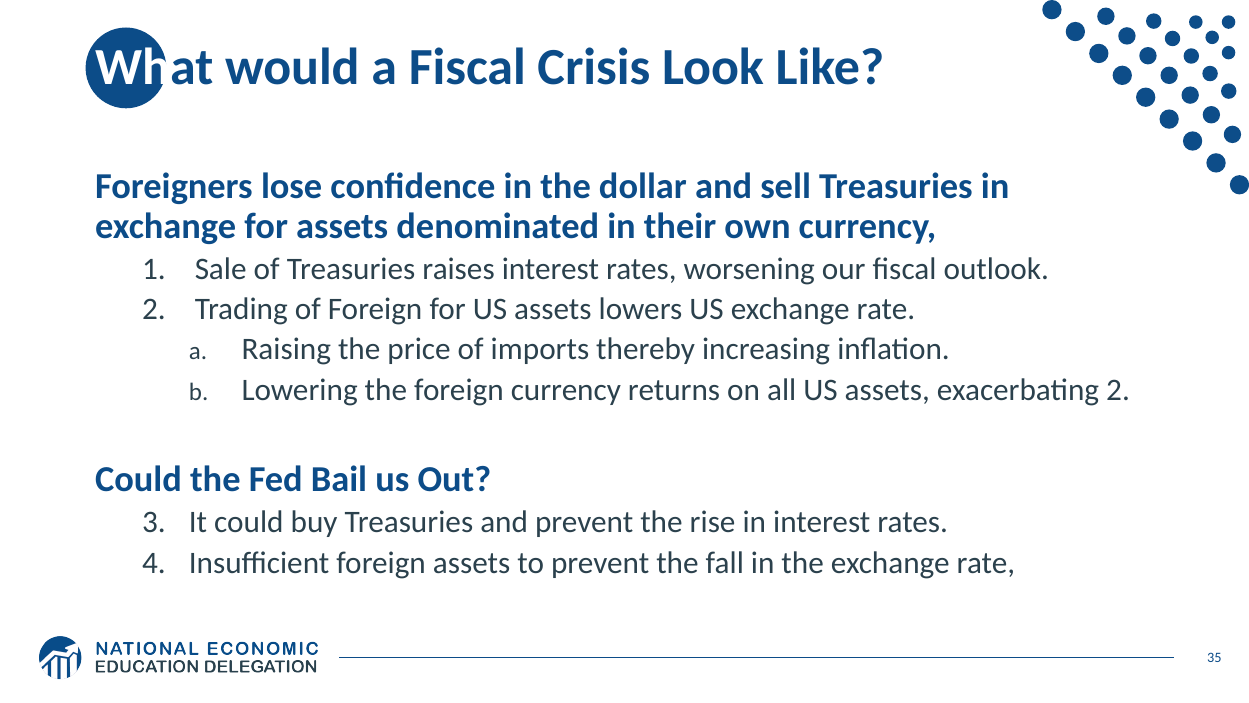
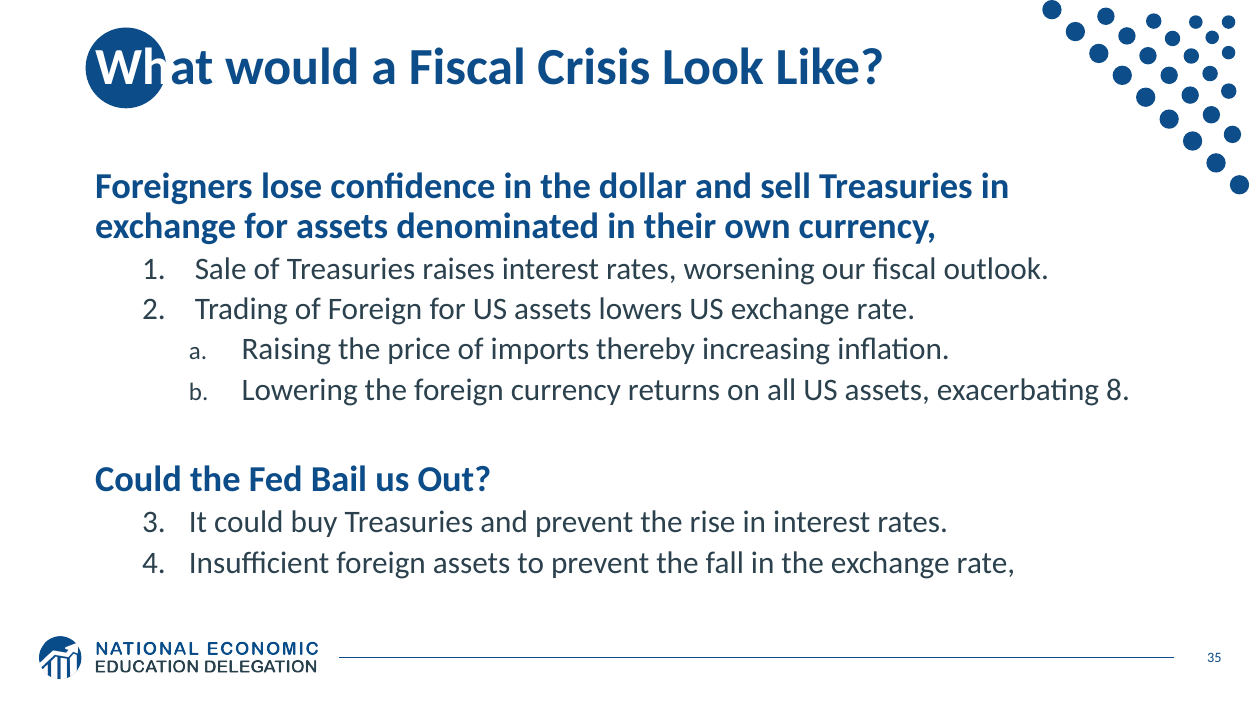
exacerbating 2: 2 -> 8
